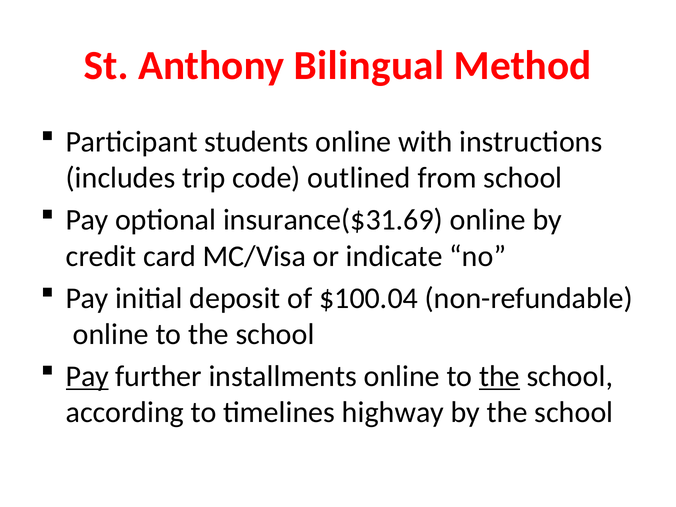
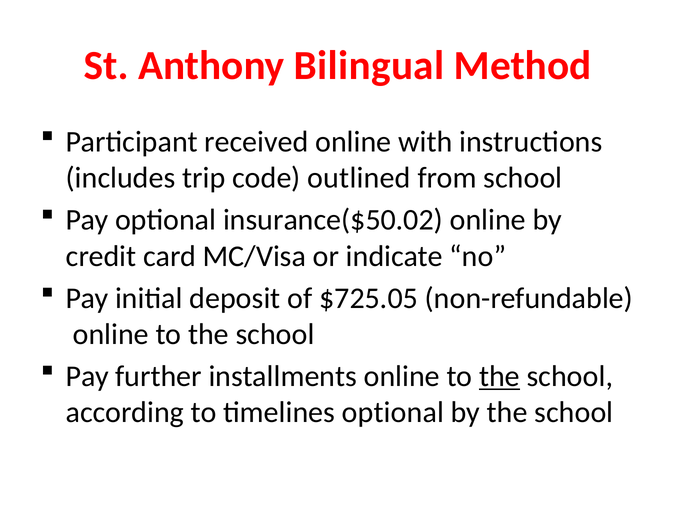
students: students -> received
insurance($31.69: insurance($31.69 -> insurance($50.02
$100.04: $100.04 -> $725.05
Pay at (87, 376) underline: present -> none
timelines highway: highway -> optional
